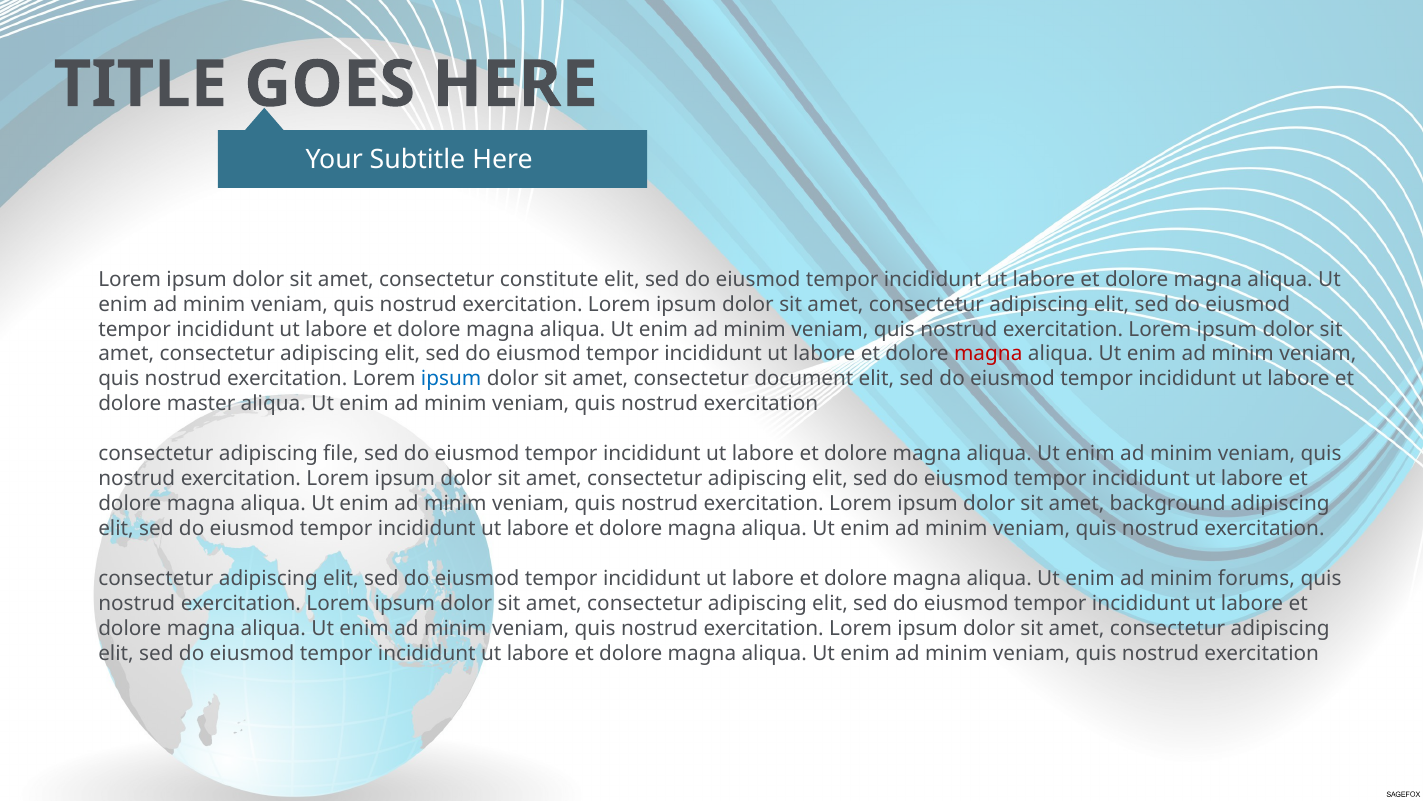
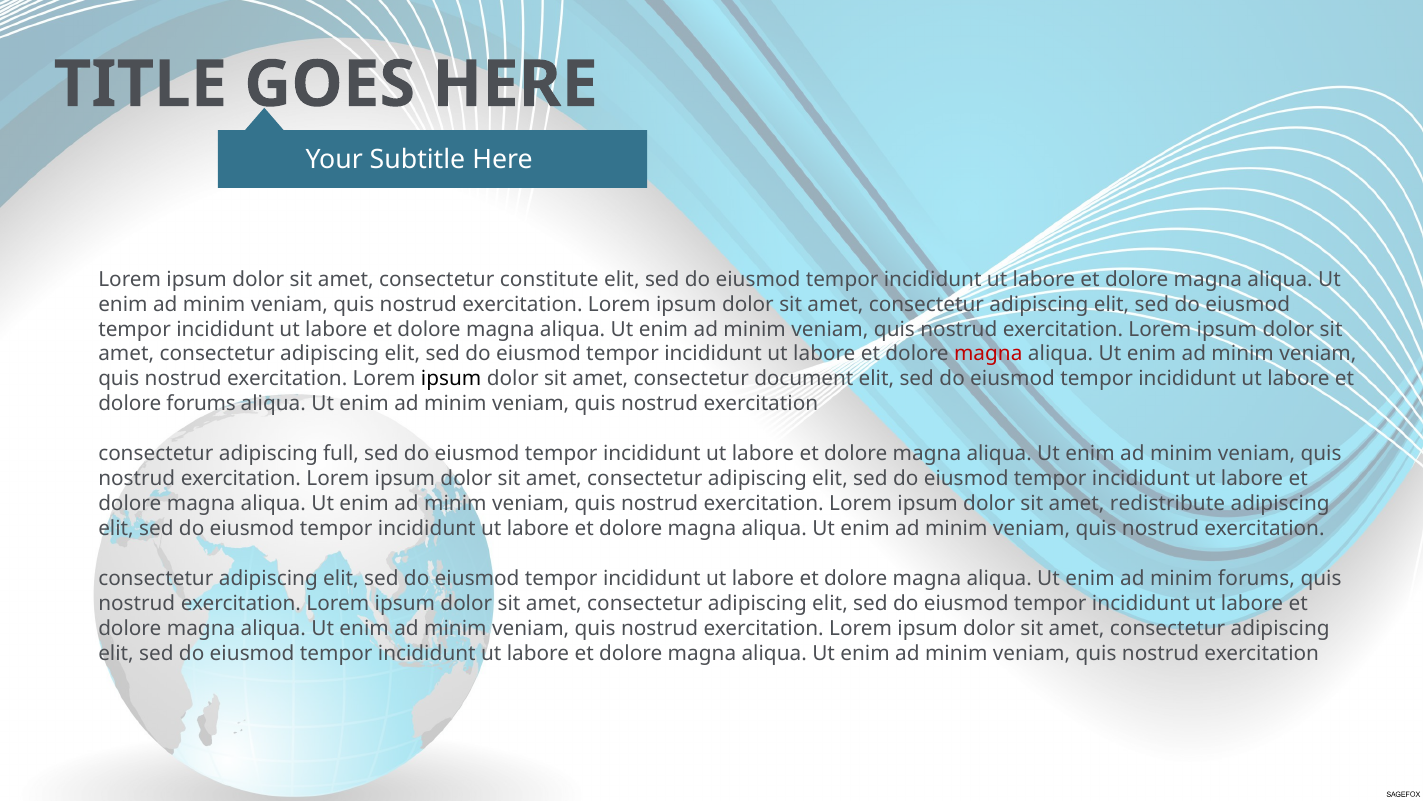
ipsum at (451, 379) colour: blue -> black
dolore master: master -> forums
file: file -> full
background: background -> redistribute
